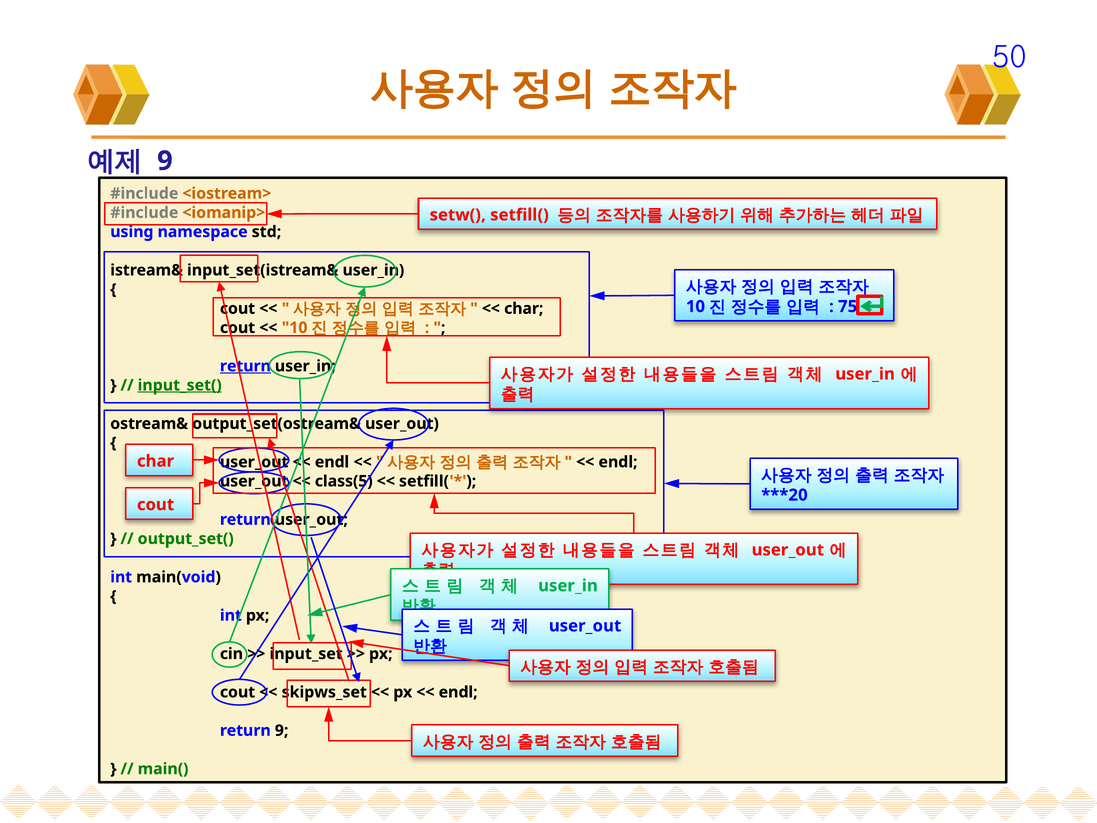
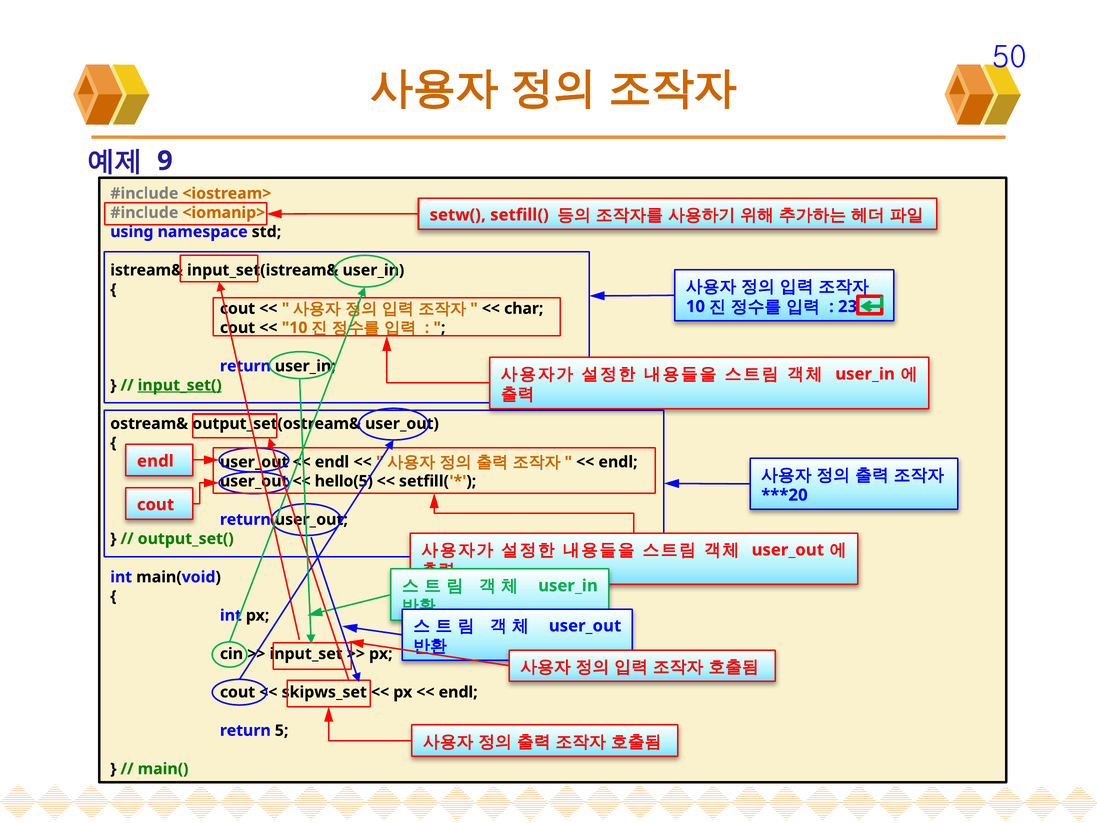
75: 75 -> 23
return at (245, 366) underline: present -> none
char at (156, 461): char -> endl
class(5: class(5 -> hello(5
return 9: 9 -> 5
